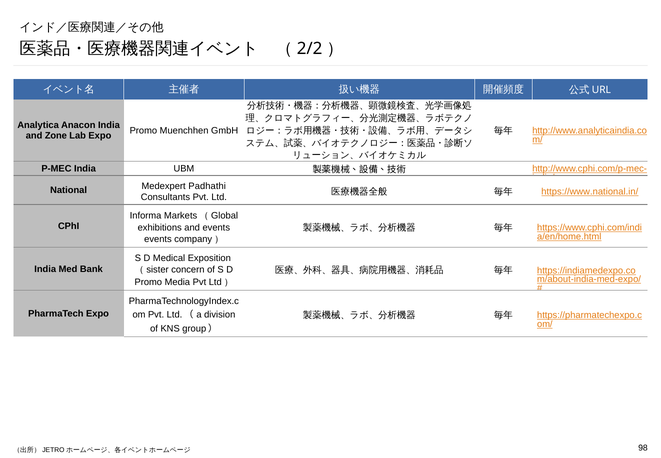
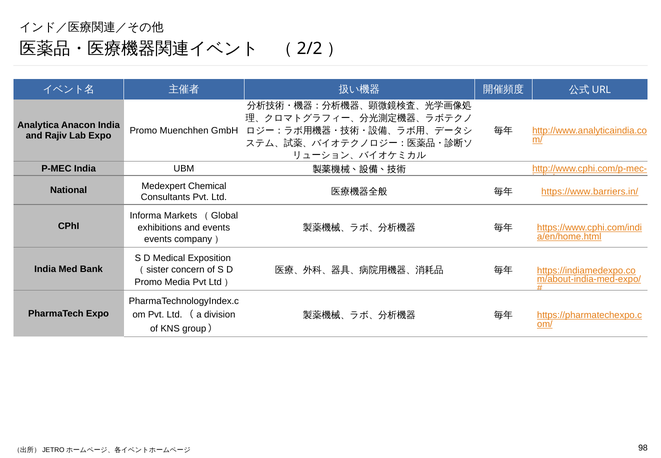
Zone: Zone -> Rajiv
Padhathi: Padhathi -> Chemical
https://www.national.in/: https://www.national.in/ -> https://www.barriers.in/
